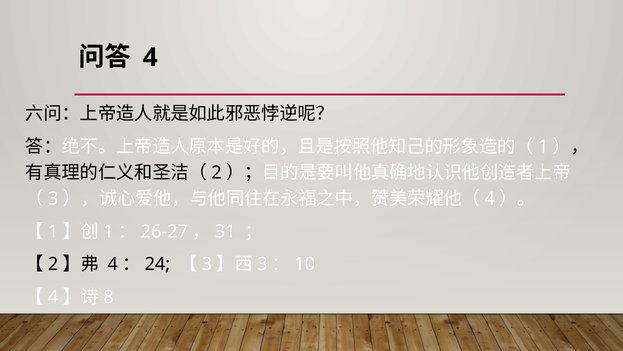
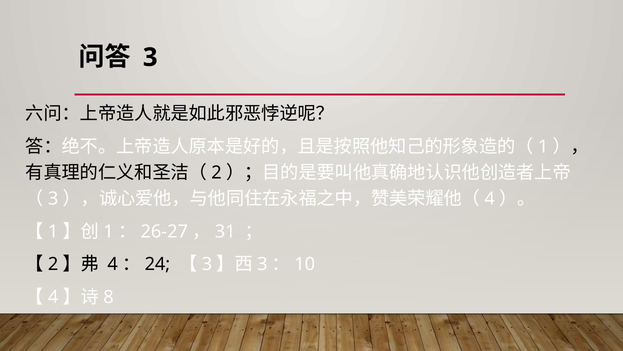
4 at (150, 57): 4 -> 3
